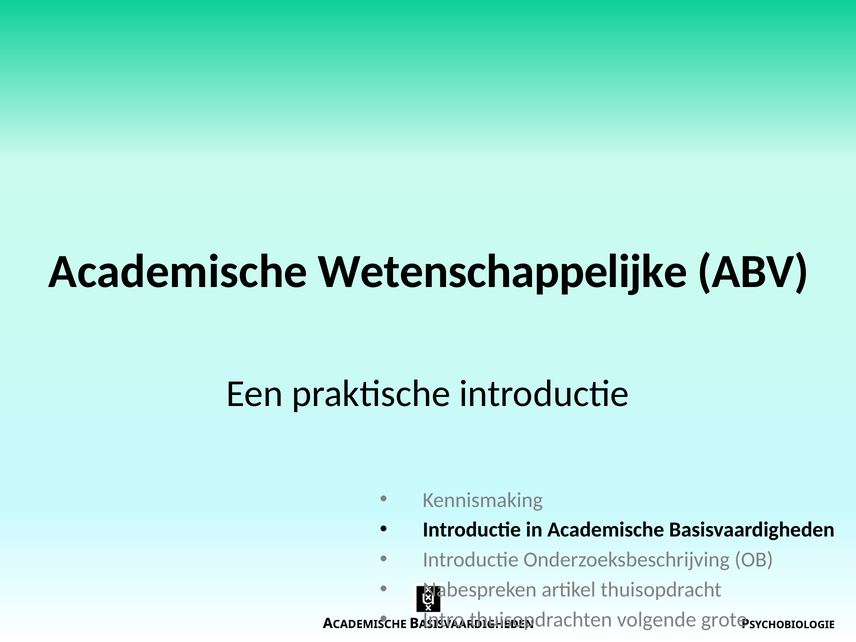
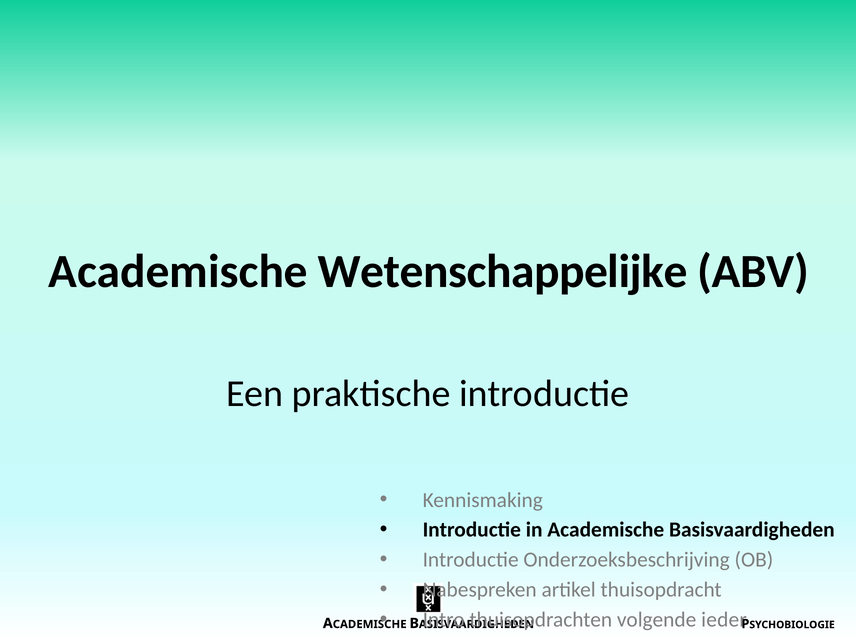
grote: grote -> ieder
